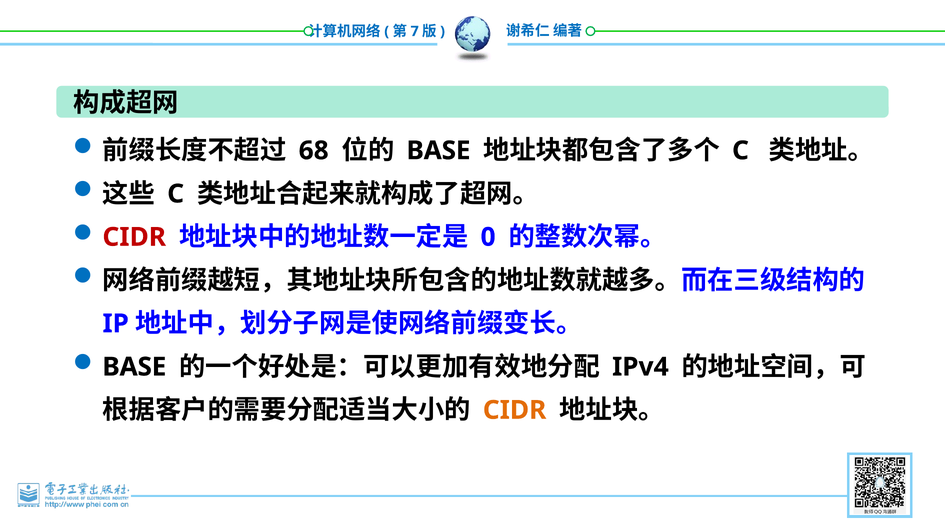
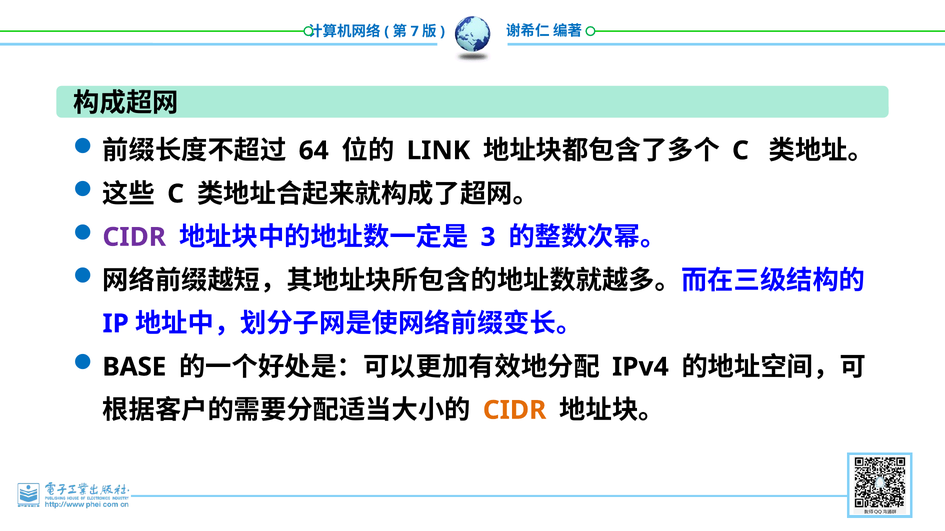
68: 68 -> 64
BASE at (438, 151): BASE -> LINK
CIDR at (134, 237) colour: red -> purple
0: 0 -> 3
